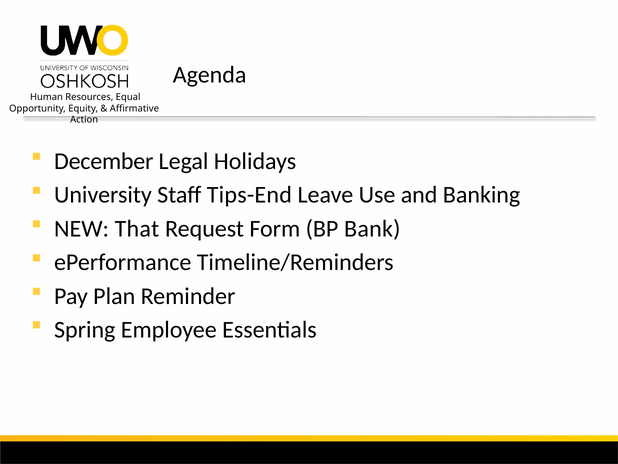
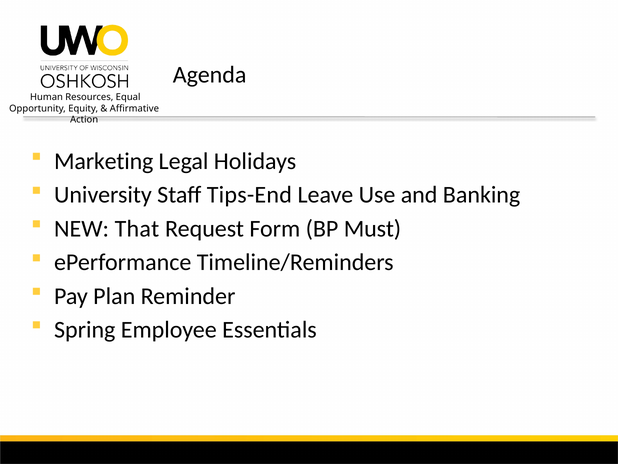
December: December -> Marketing
Bank: Bank -> Must
